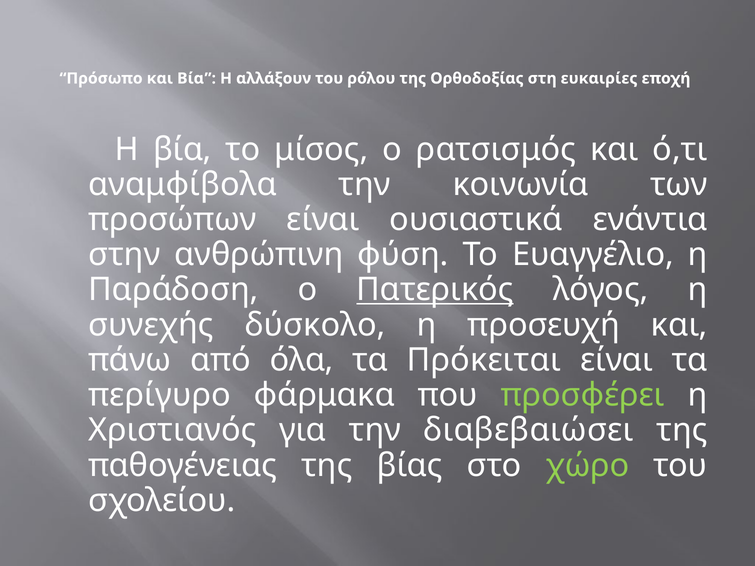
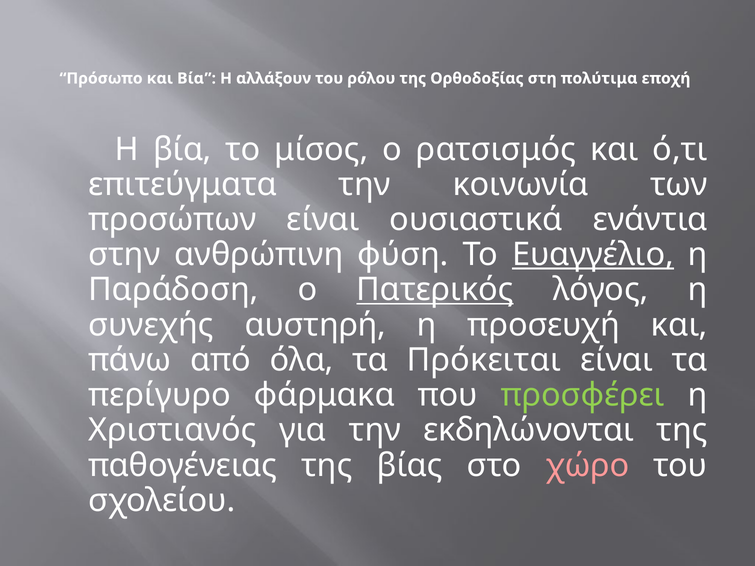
ευκαιρίες: ευκαιρίες -> πολύτιμα
αναμφίβολα: αναμφίβολα -> επιτεύγματα
Ευαγγέλιο underline: none -> present
δύσκολο: δύσκολο -> αυστηρή
διαβεβαιώσει: διαβεβαιώσει -> εκδηλώνονται
χώρο colour: light green -> pink
